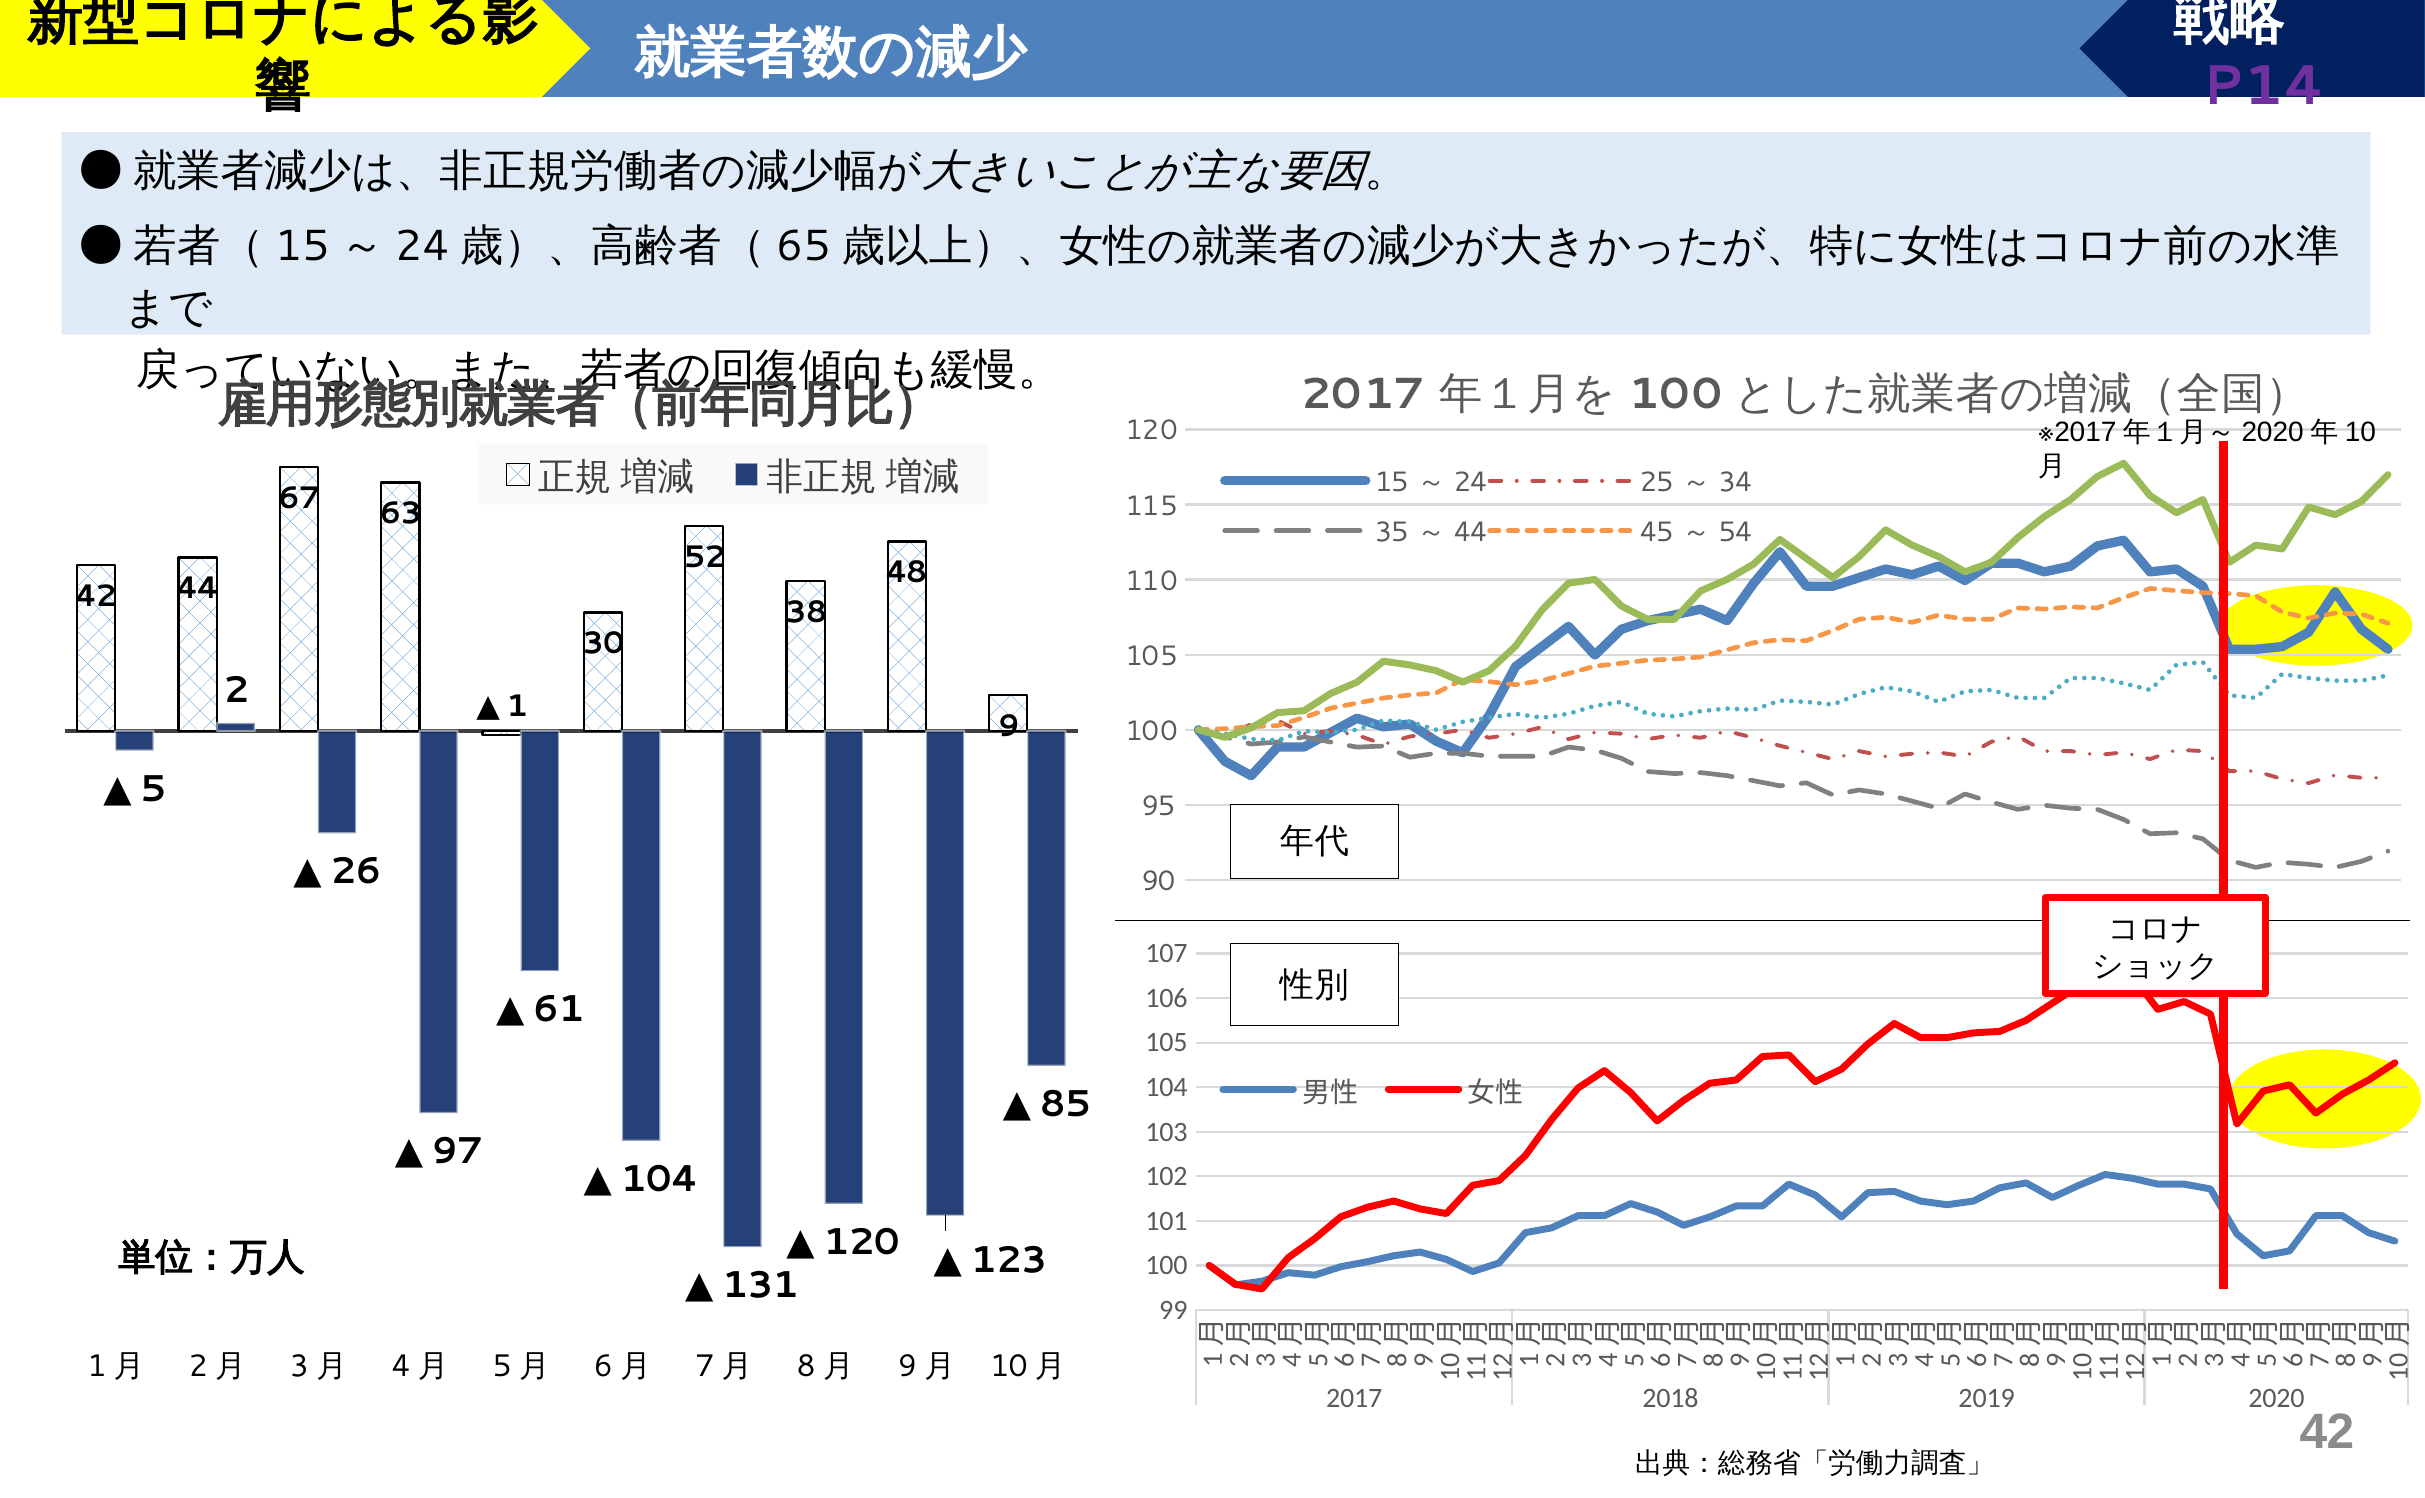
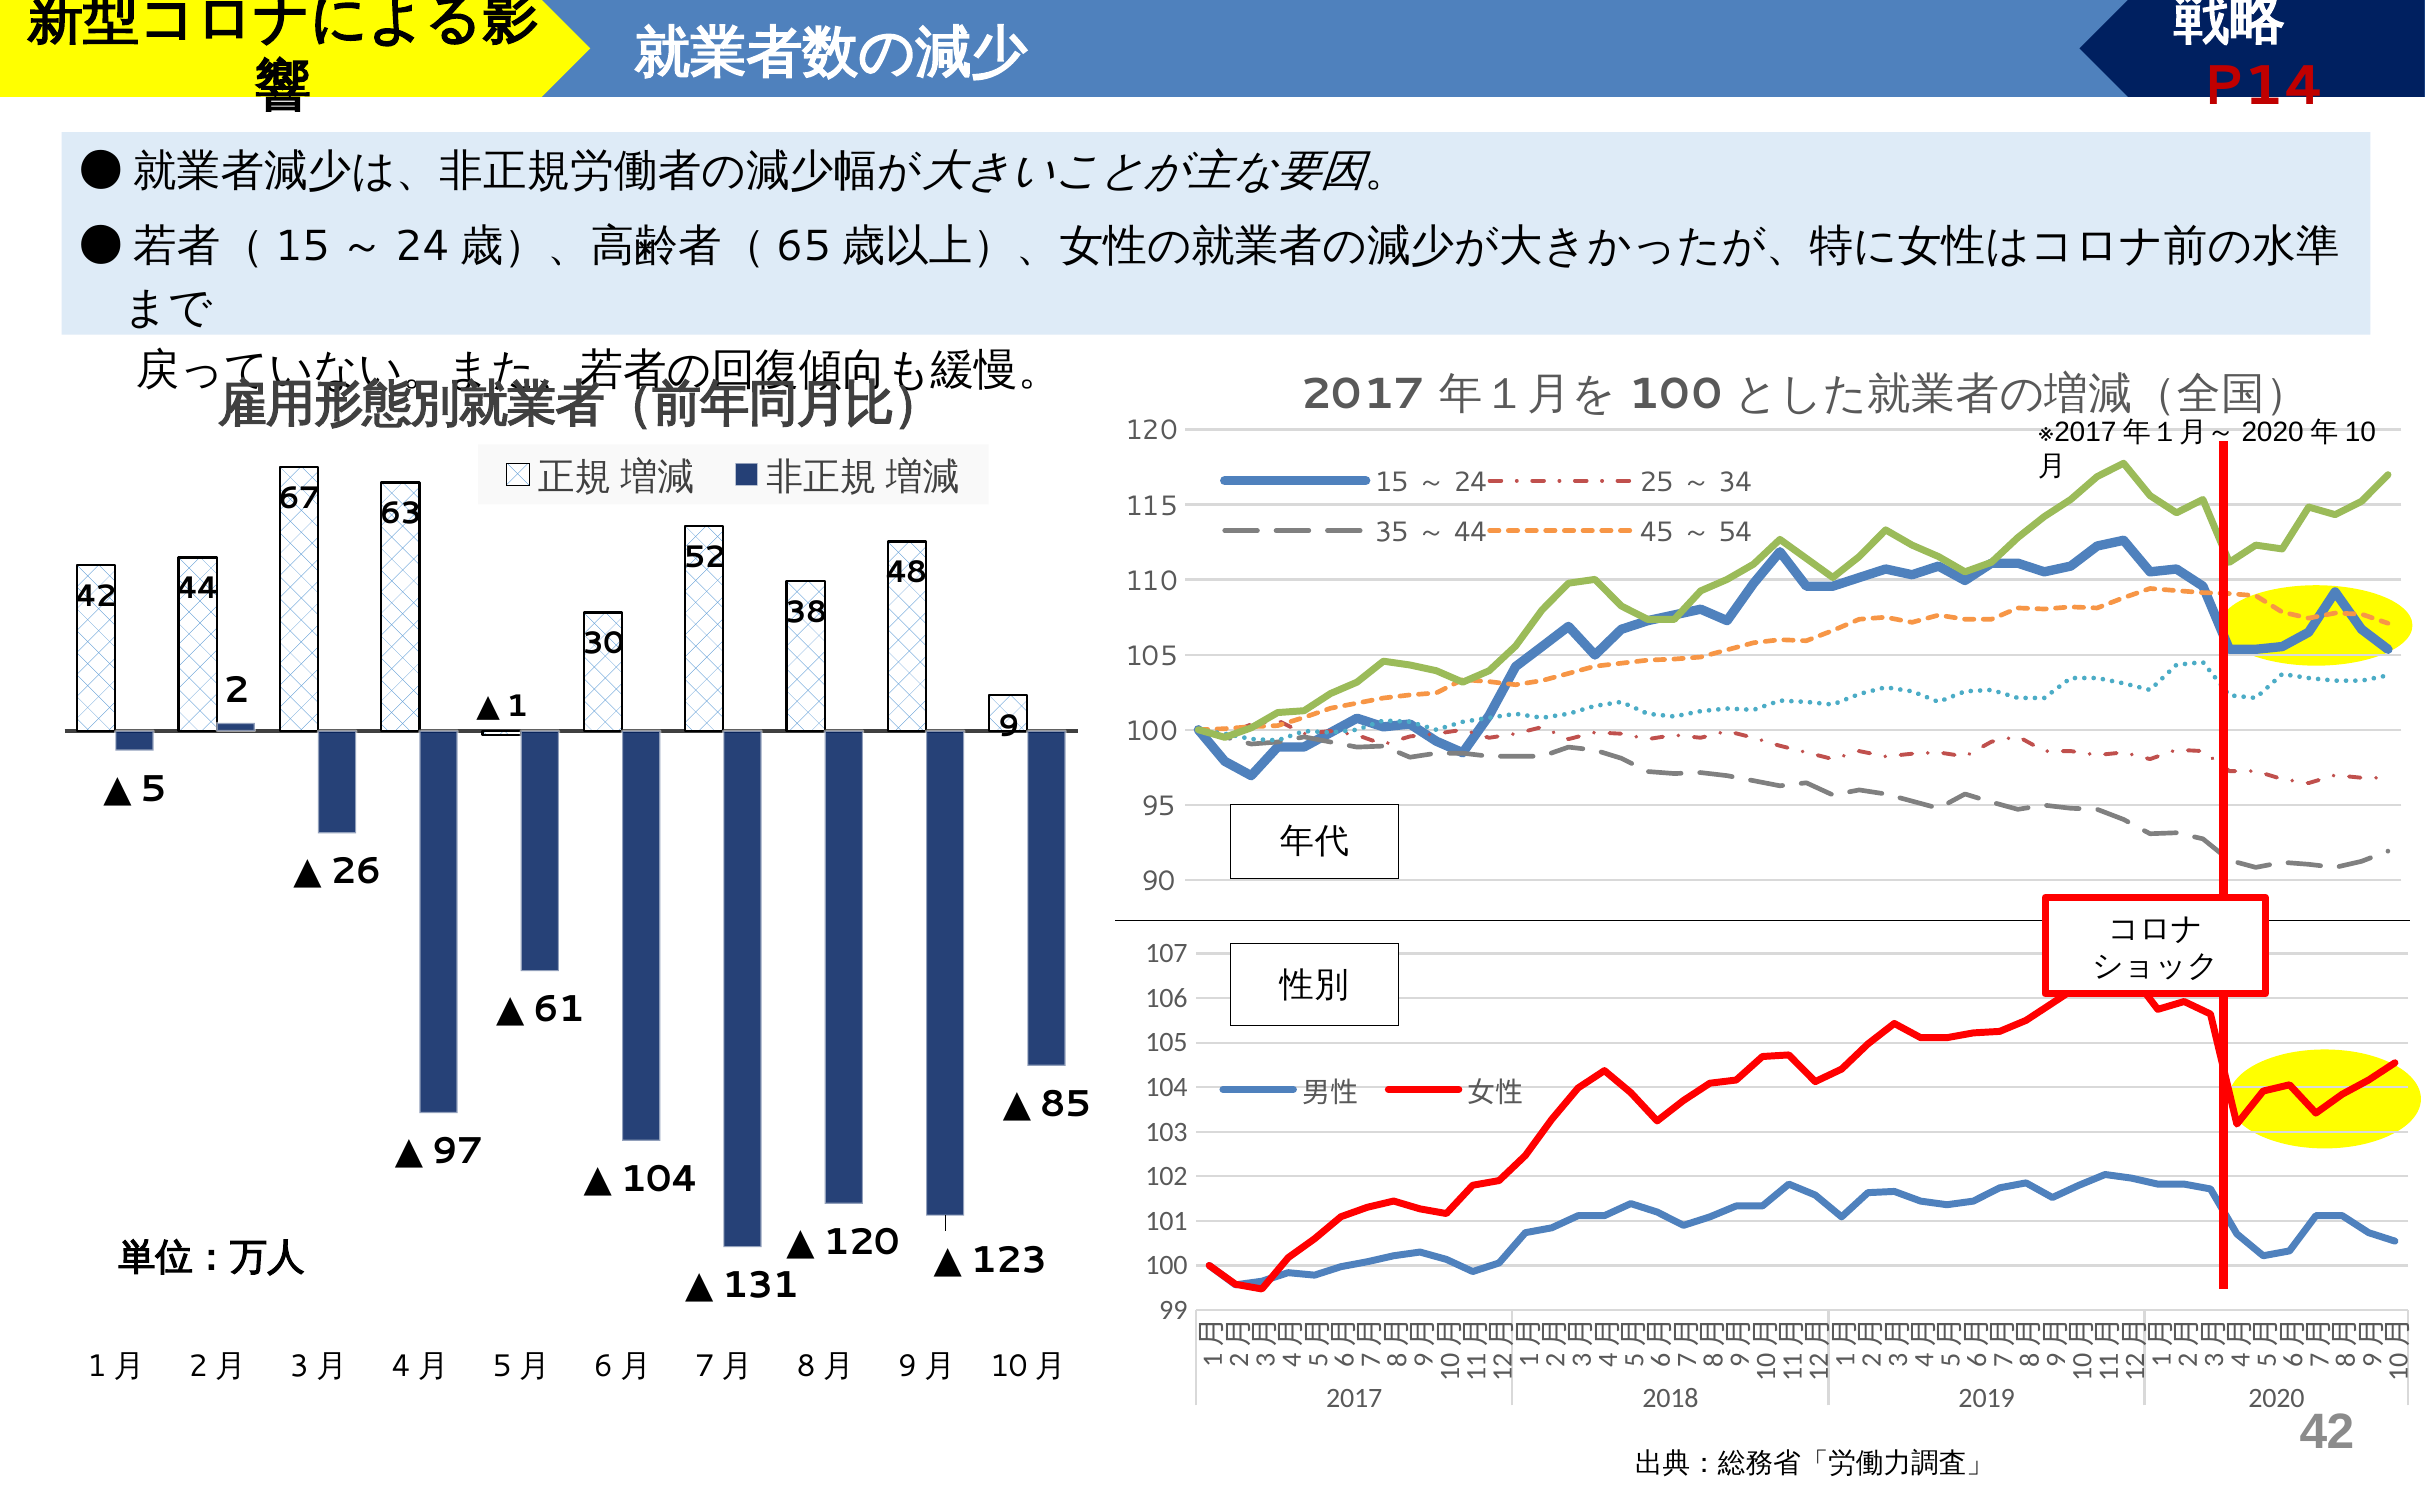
P14 colour: purple -> red
